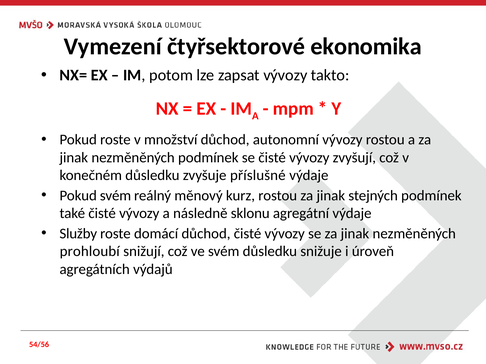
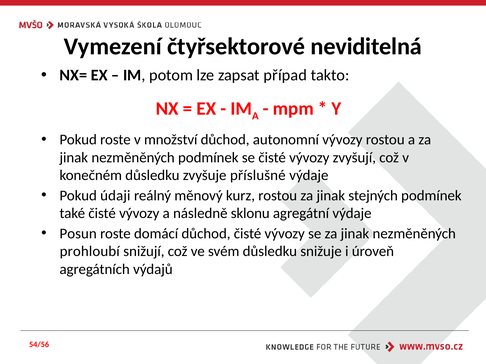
ekonomika: ekonomika -> neviditelná
zapsat vývozy: vývozy -> případ
Pokud svém: svém -> údaji
Služby: Služby -> Posun
